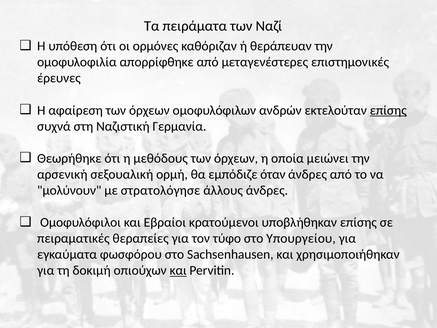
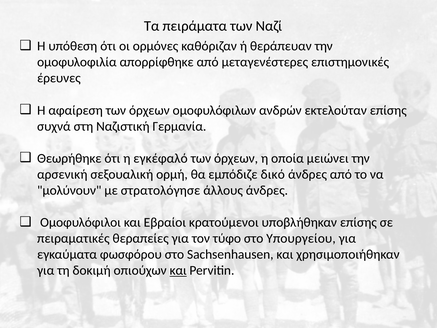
επίσης at (388, 110) underline: present -> none
μεθόδους: μεθόδους -> εγκέφαλό
όταν: όταν -> δικό
